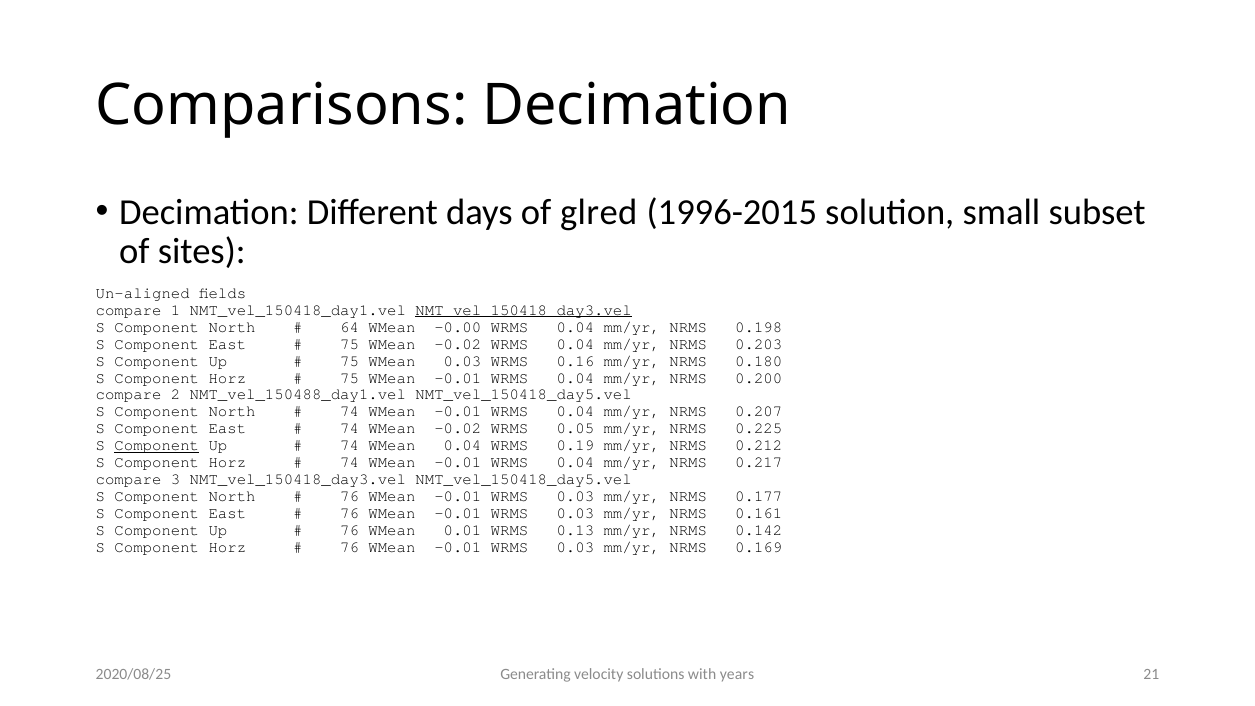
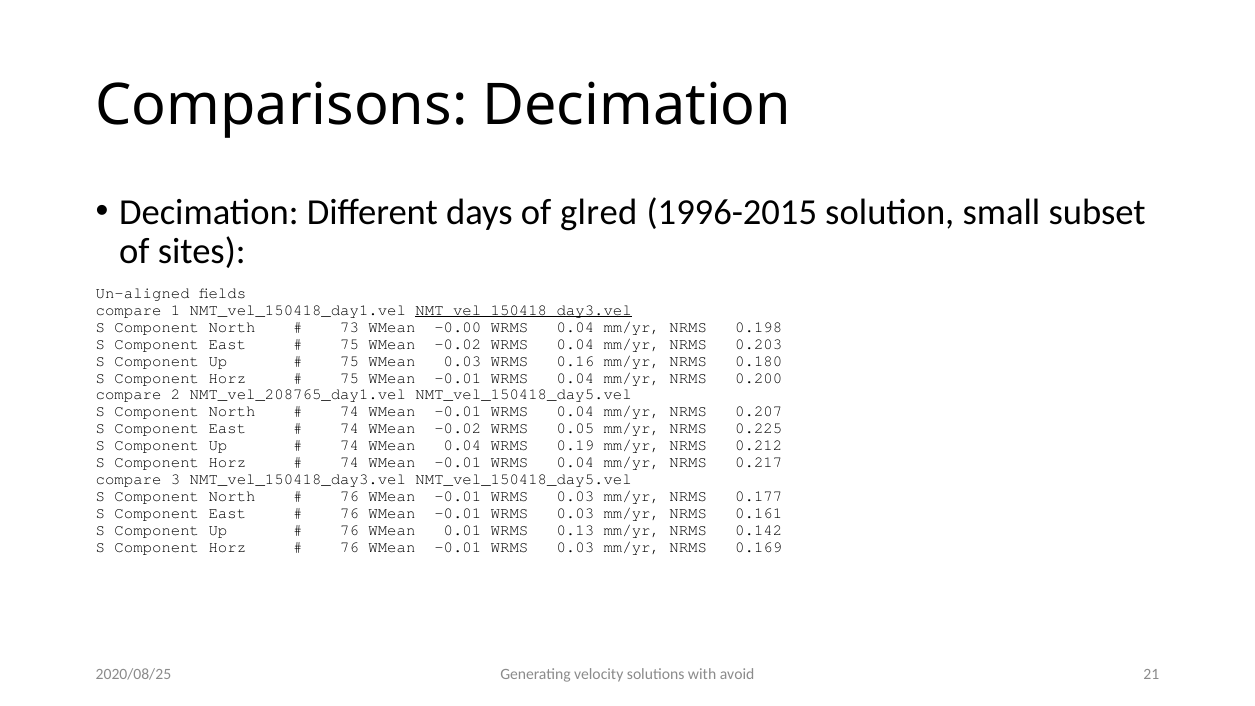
64: 64 -> 73
NMT_vel_150488_day1.vel: NMT_vel_150488_day1.vel -> NMT_vel_208765_day1.vel
Component at (157, 446) underline: present -> none
years: years -> avoid
